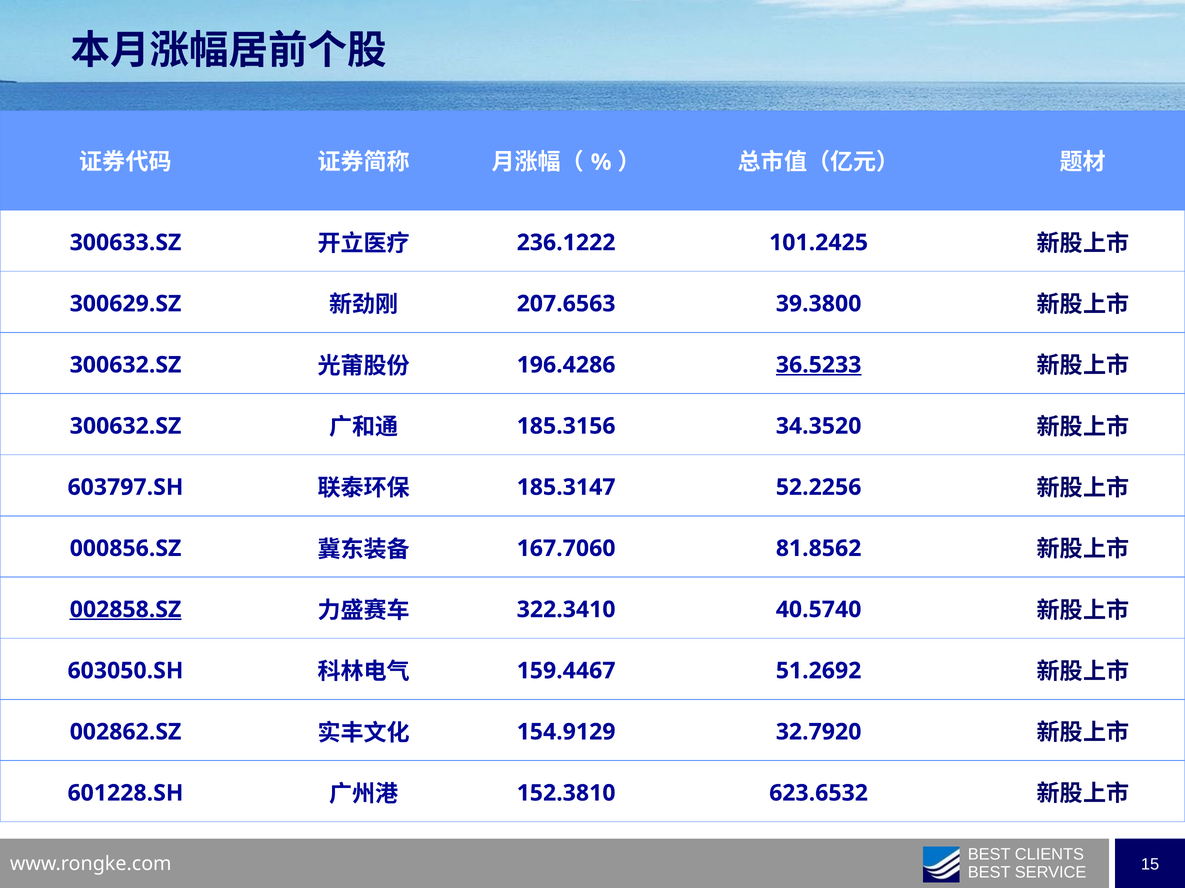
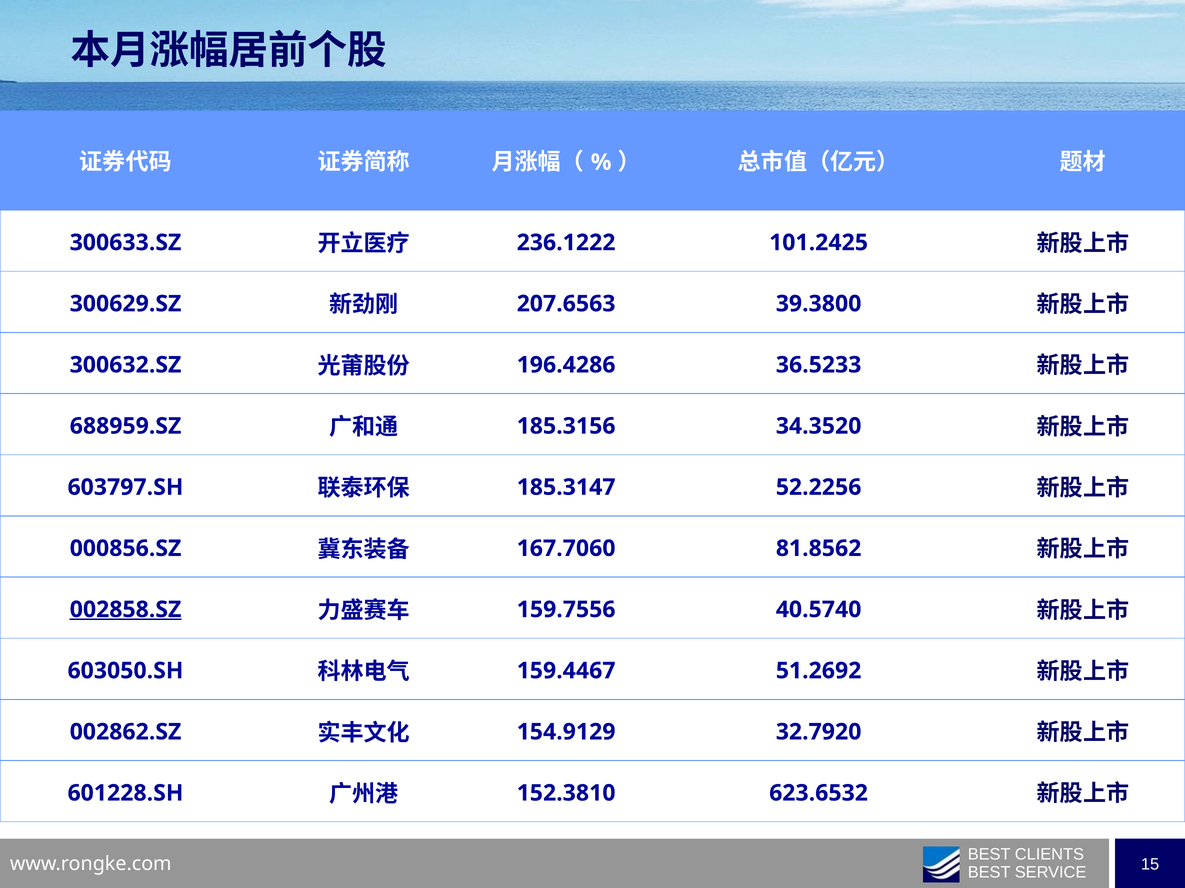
36.5233 underline: present -> none
300632.SZ at (126, 426): 300632.SZ -> 688959.SZ
322.3410: 322.3410 -> 159.7556
